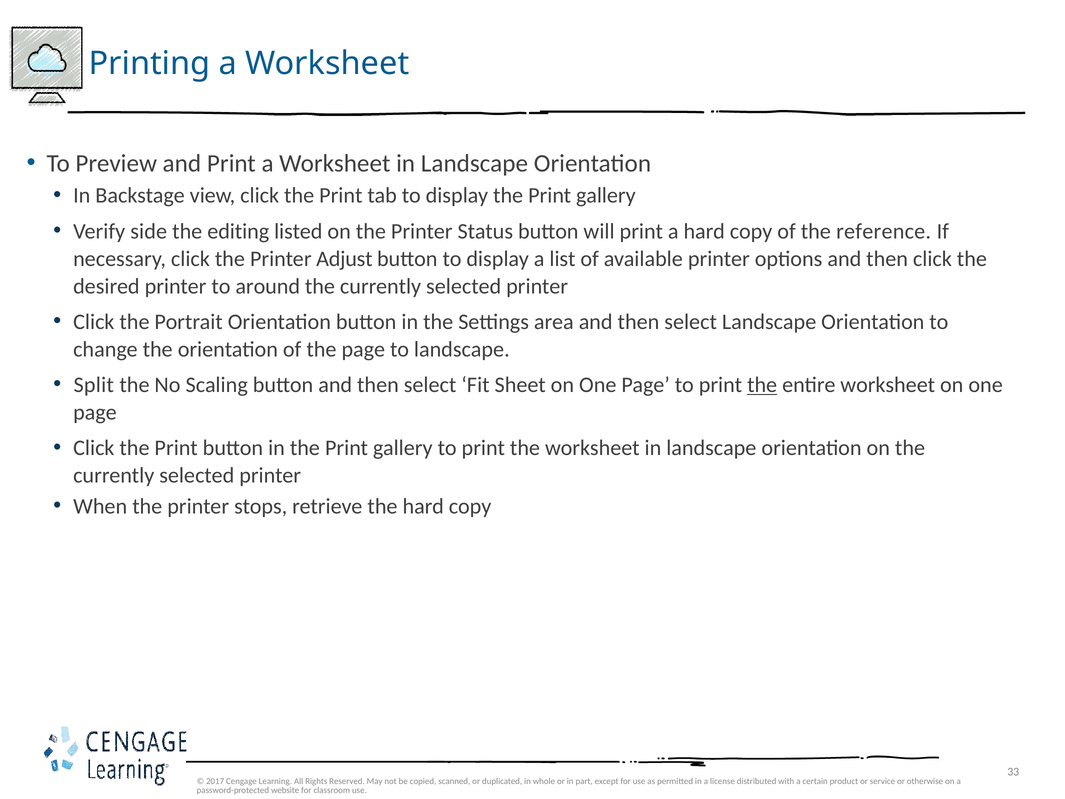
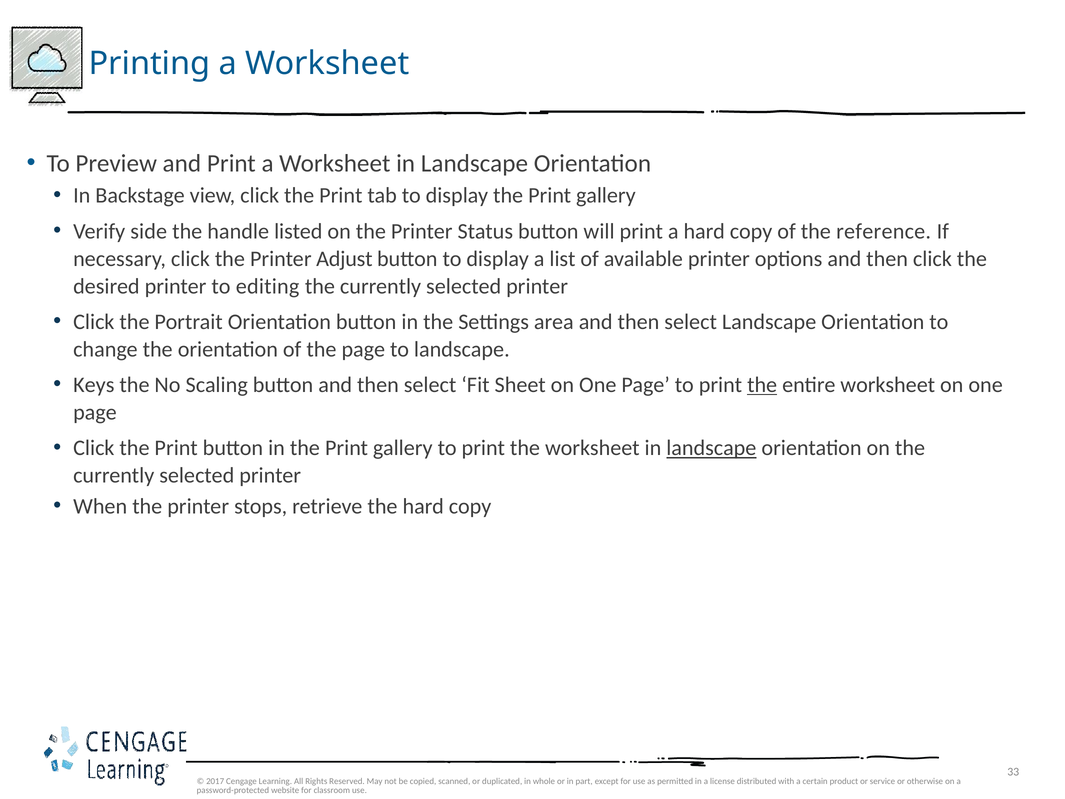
editing: editing -> handle
around: around -> editing
Split: Split -> Keys
landscape at (711, 448) underline: none -> present
